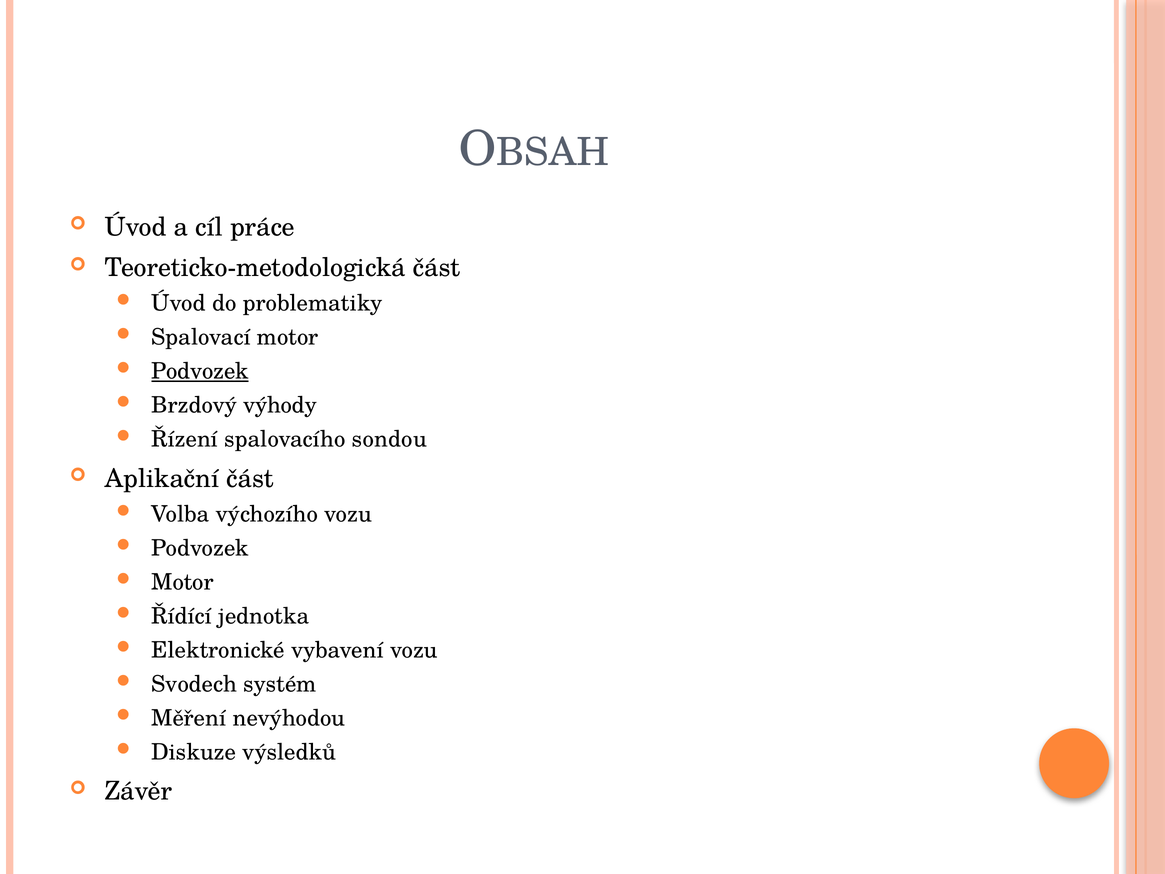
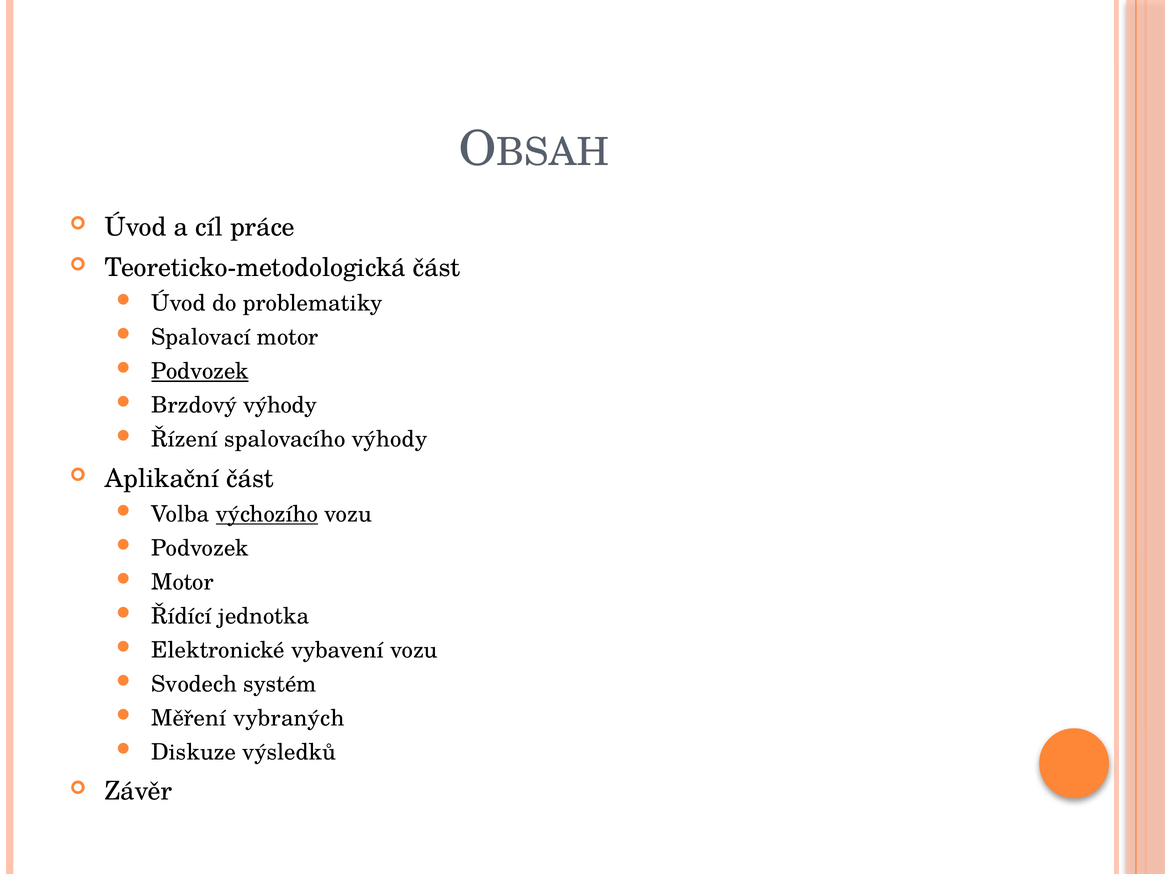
spalovacího sondou: sondou -> výhody
výchozího underline: none -> present
nevýhodou: nevýhodou -> vybraných
